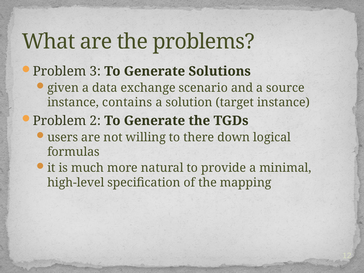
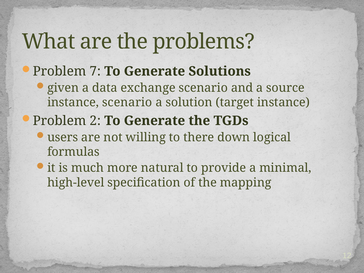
3: 3 -> 7
instance contains: contains -> scenario
